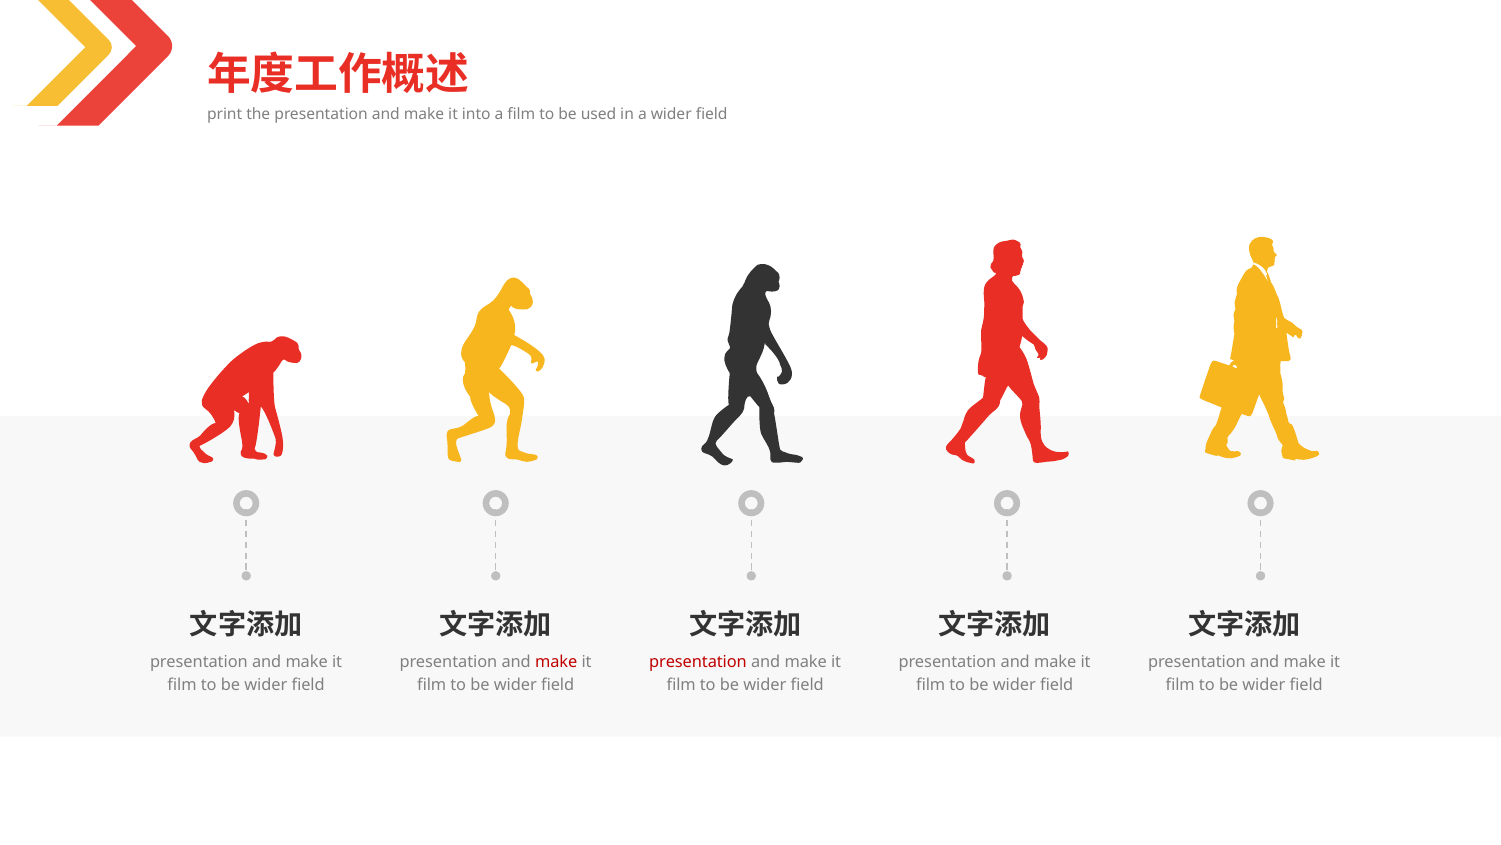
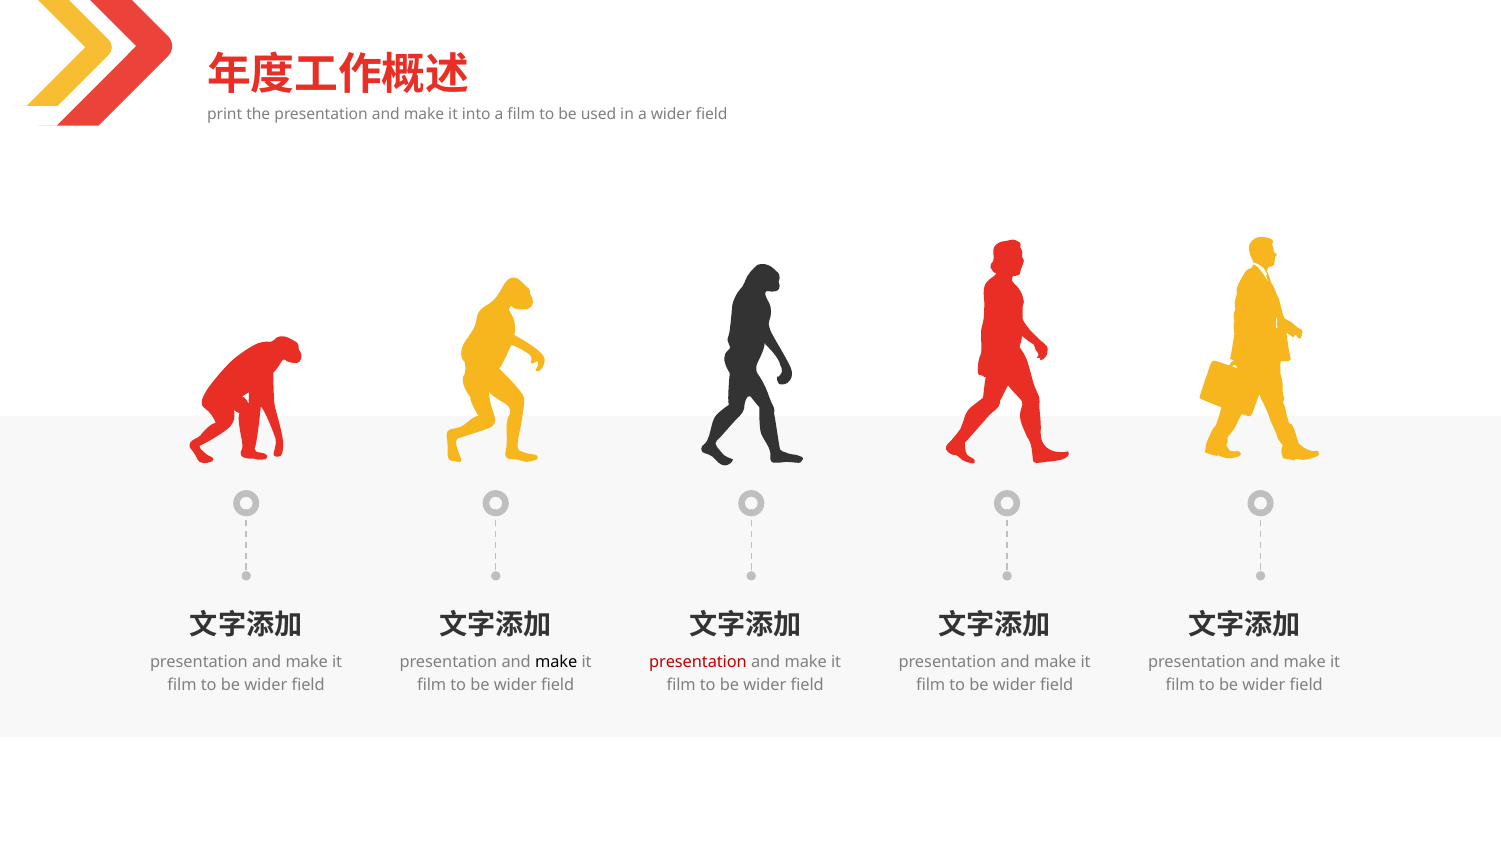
make at (556, 662) colour: red -> black
